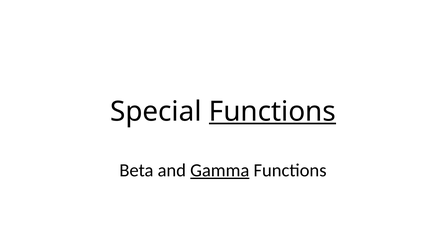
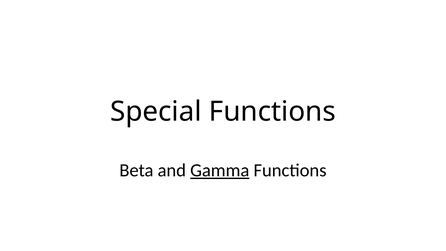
Functions at (272, 111) underline: present -> none
